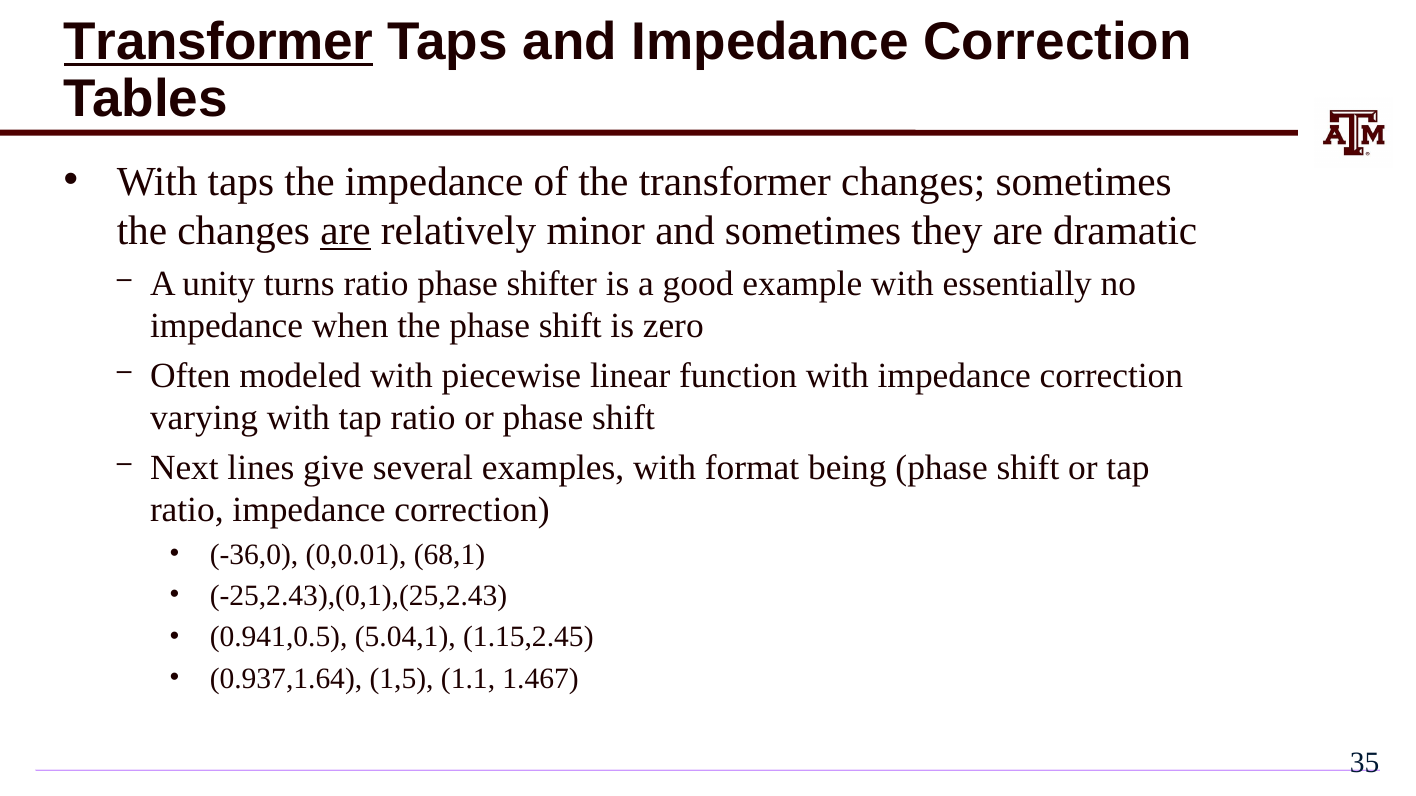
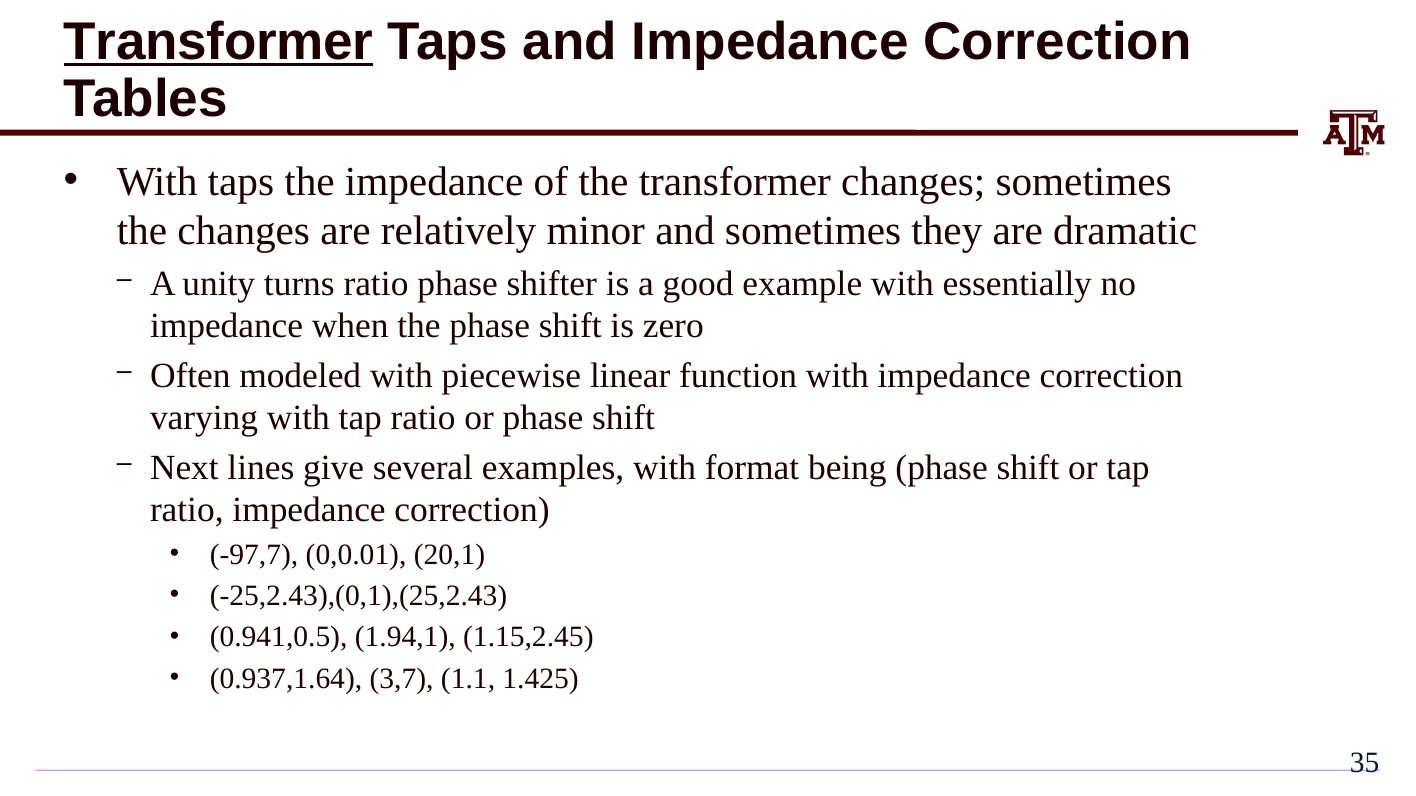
are at (345, 231) underline: present -> none
-36,0: -36,0 -> -97,7
68,1: 68,1 -> 20,1
5.04,1: 5.04,1 -> 1.94,1
1,5: 1,5 -> 3,7
1.467: 1.467 -> 1.425
